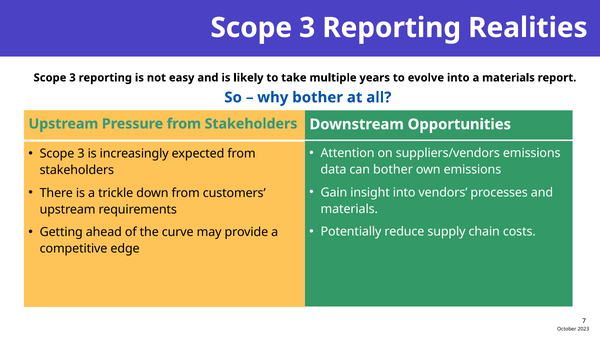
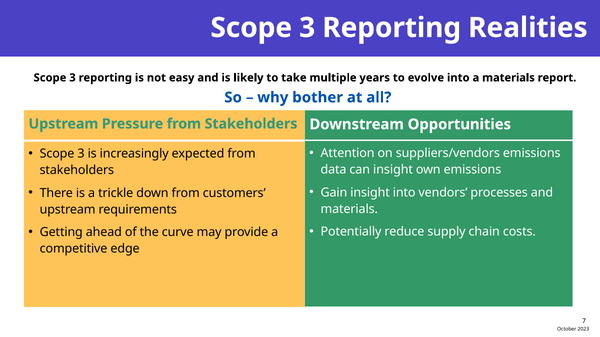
can bother: bother -> insight
